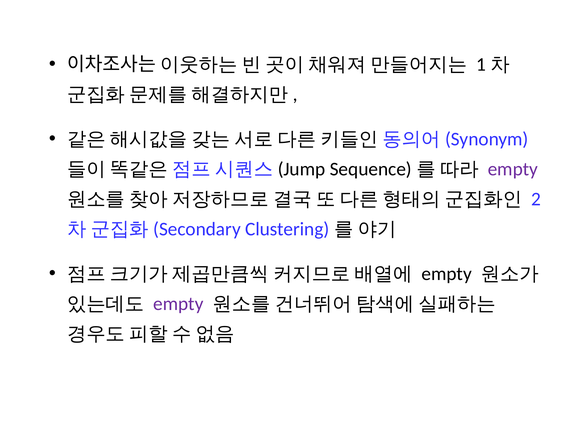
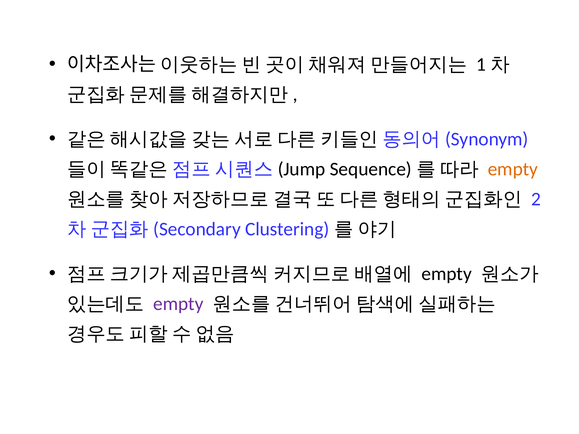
empty at (513, 169) colour: purple -> orange
